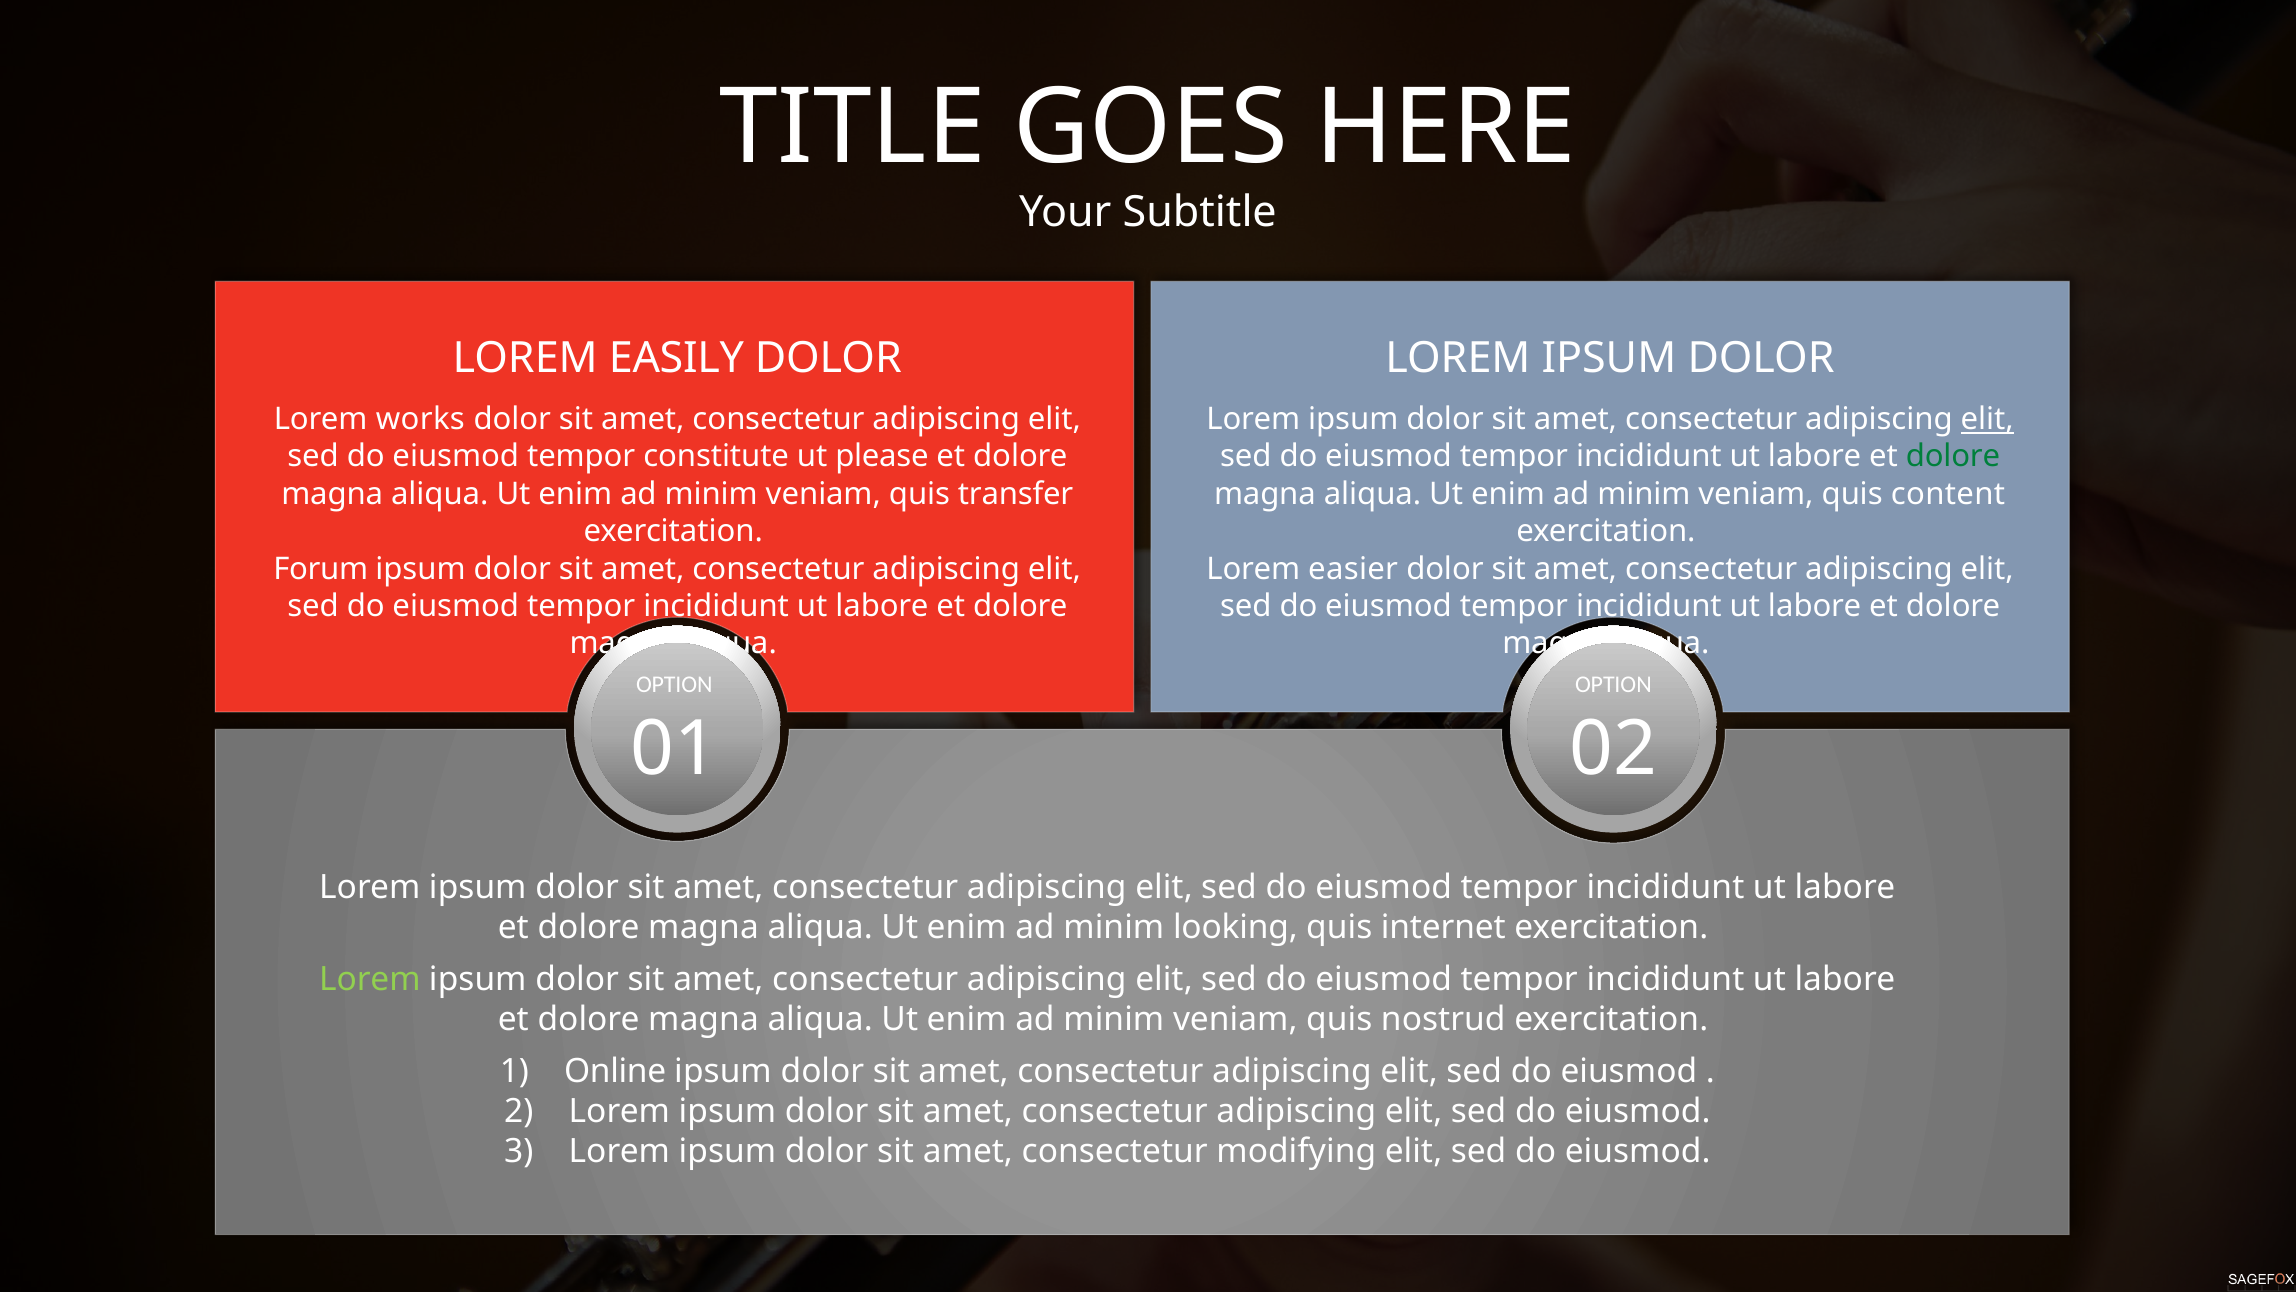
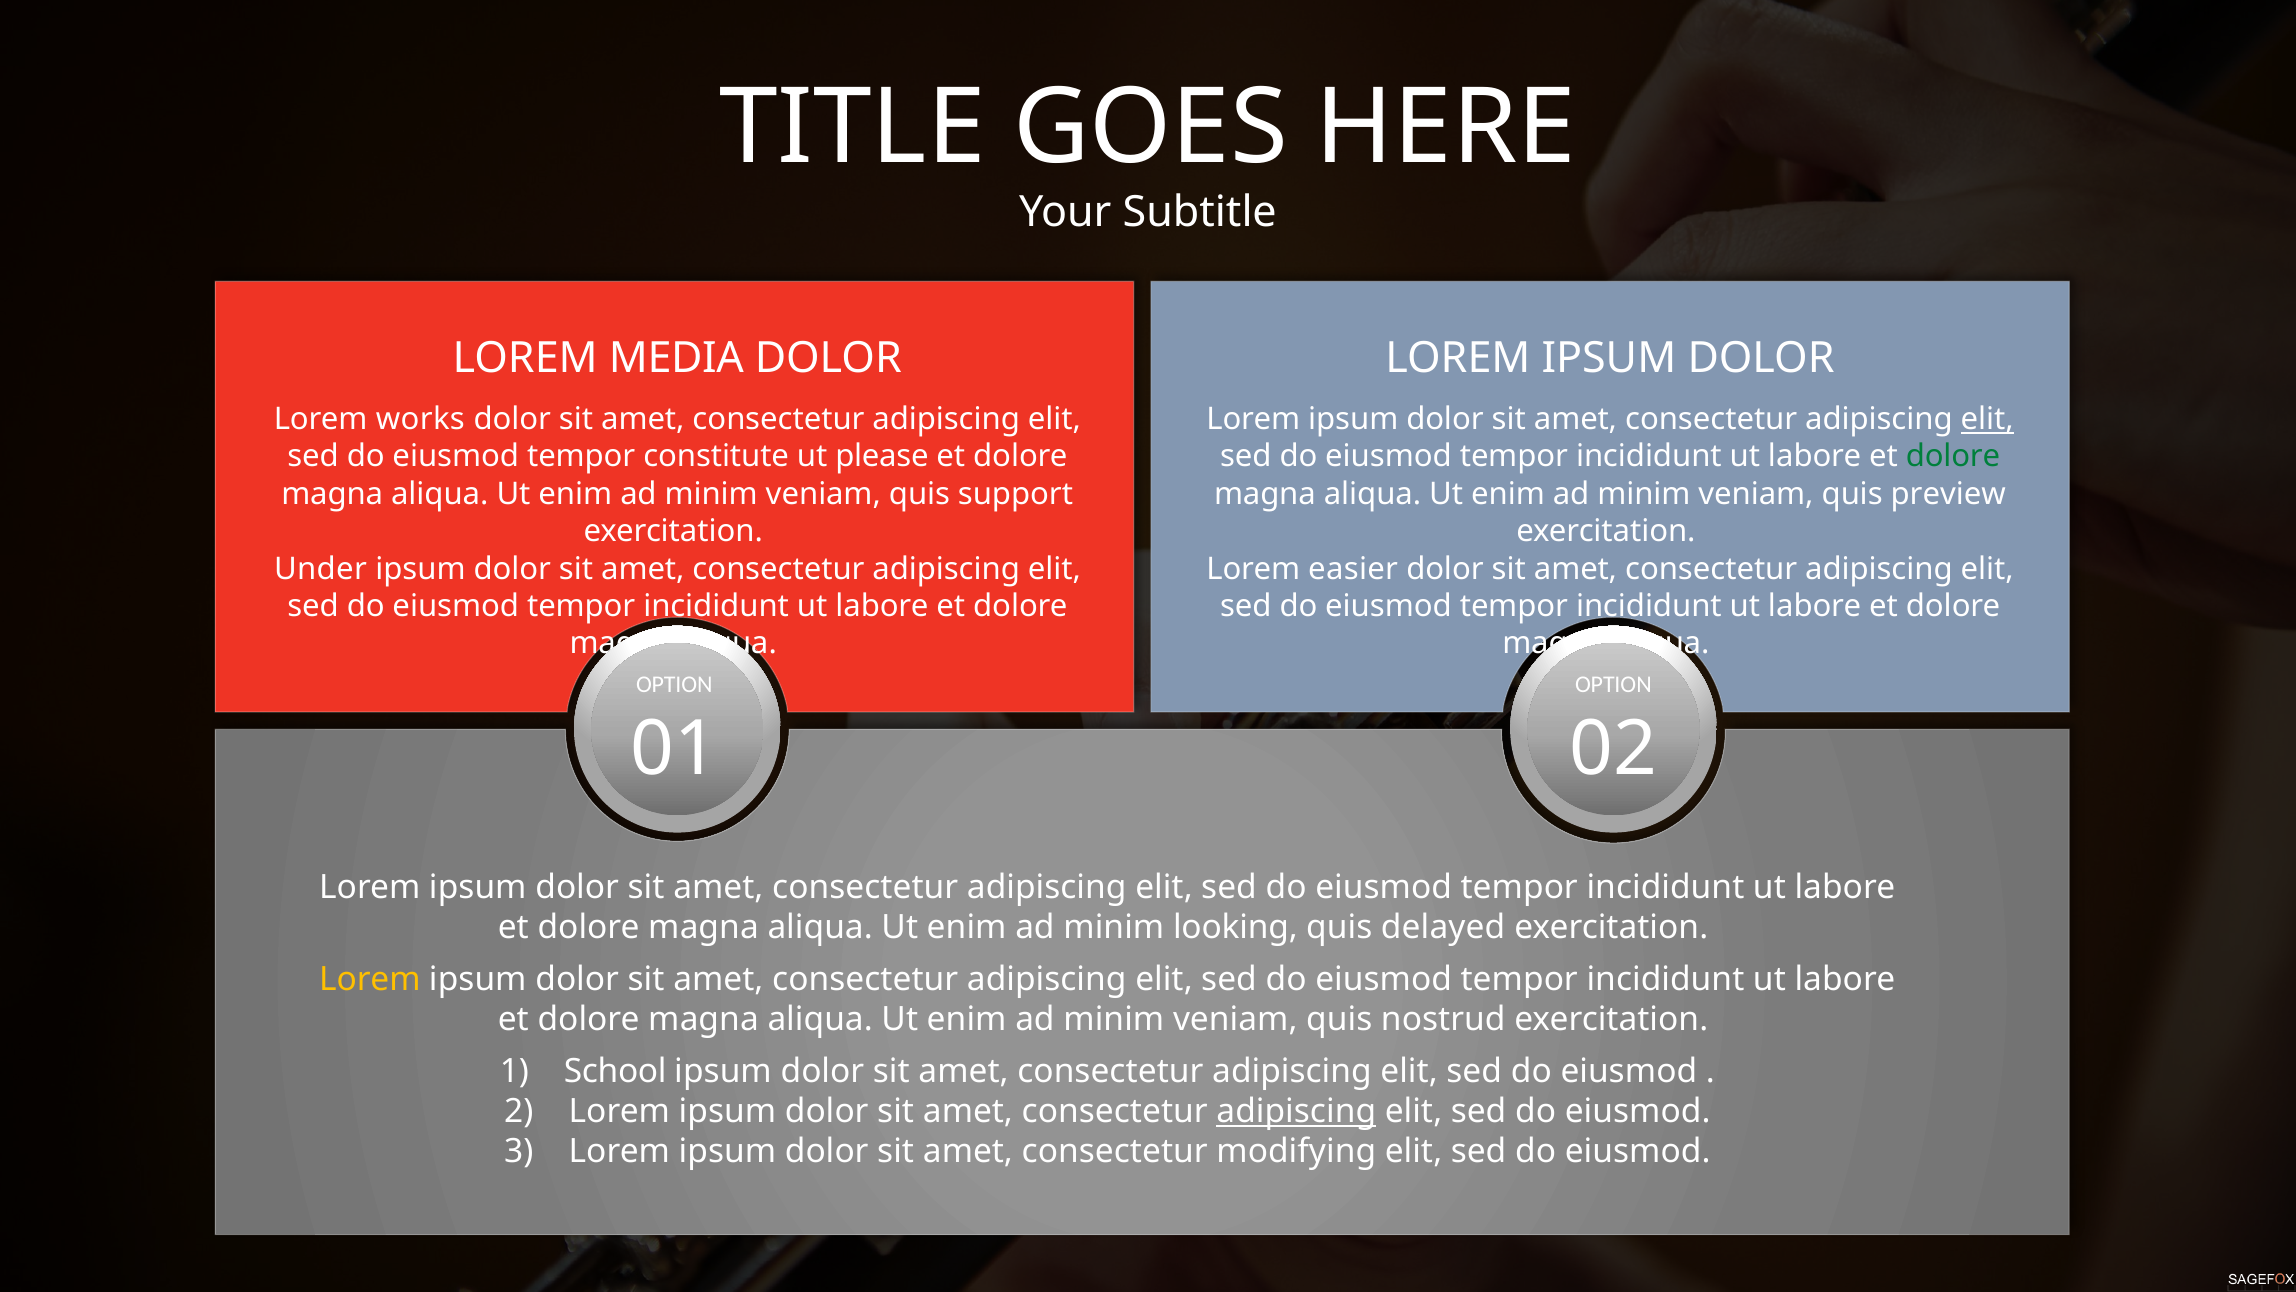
EASILY: EASILY -> MEDIA
transfer: transfer -> support
content: content -> preview
Forum: Forum -> Under
internet: internet -> delayed
Lorem at (370, 979) colour: light green -> yellow
Online: Online -> School
adipiscing at (1296, 1111) underline: none -> present
